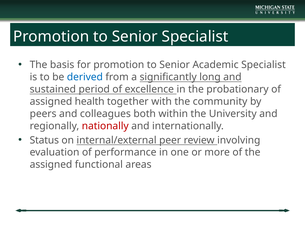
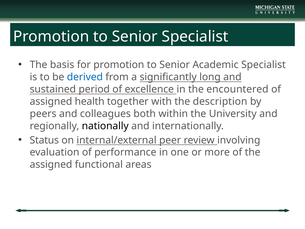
probationary: probationary -> encountered
community: community -> description
nationally colour: red -> black
